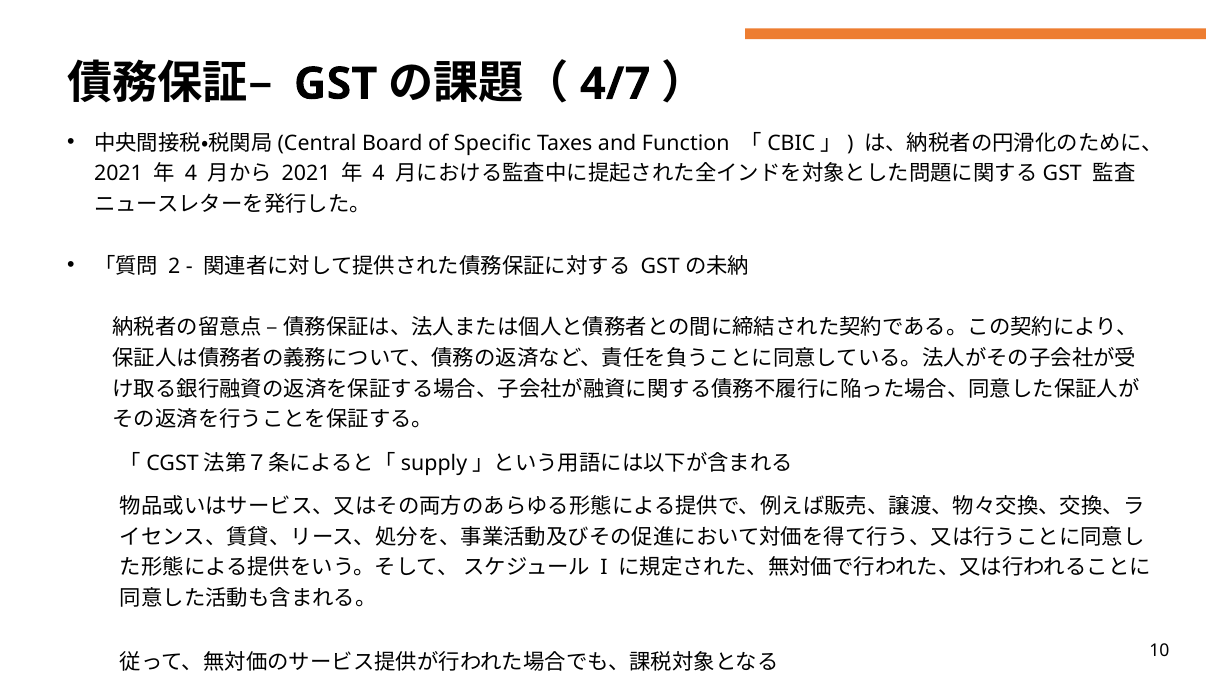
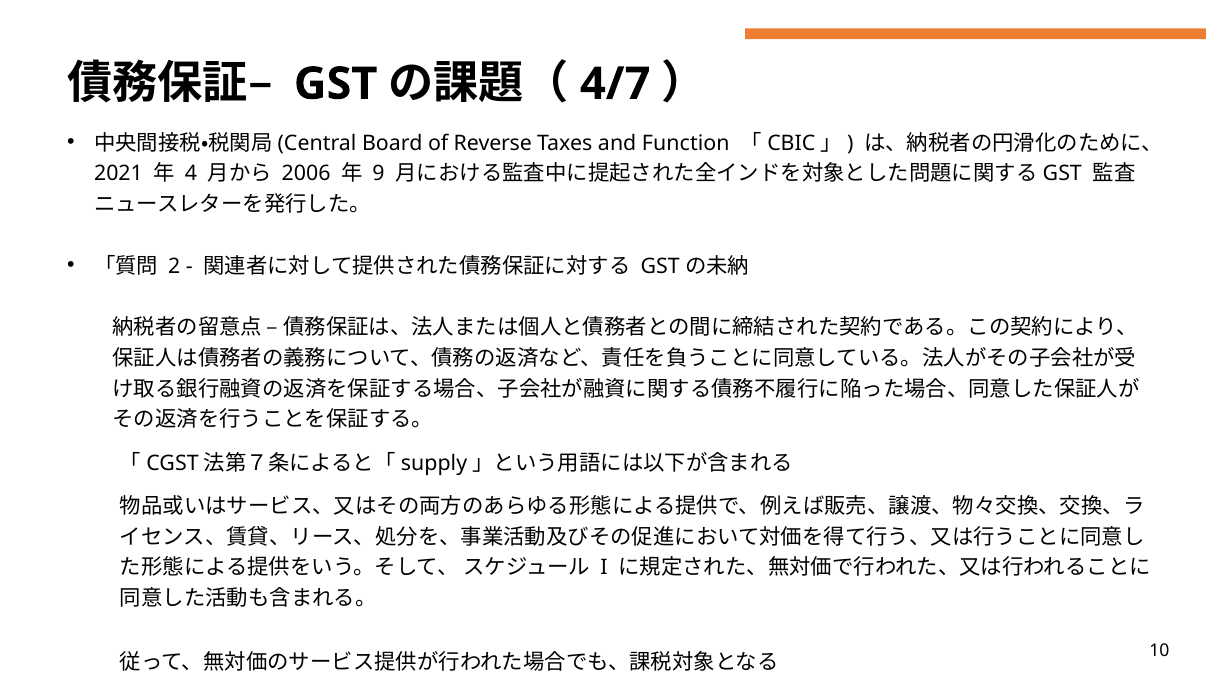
Specific: Specific -> Reverse
2021 at (306, 174): 2021 -> 2006
4 at (379, 174): 4 -> 9
